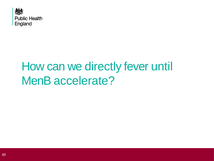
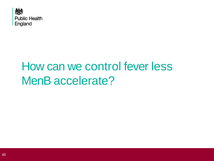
directly: directly -> control
until: until -> less
